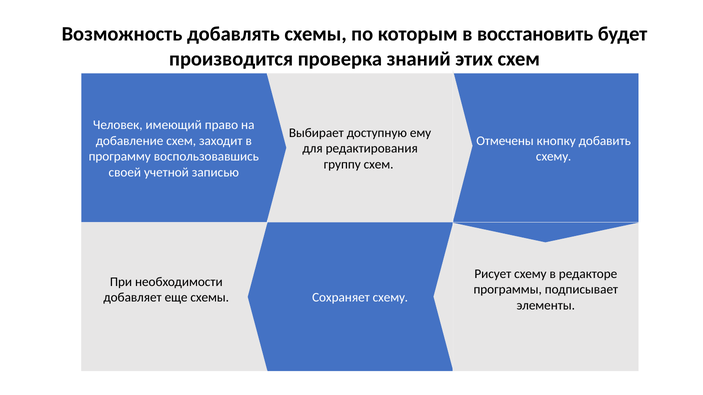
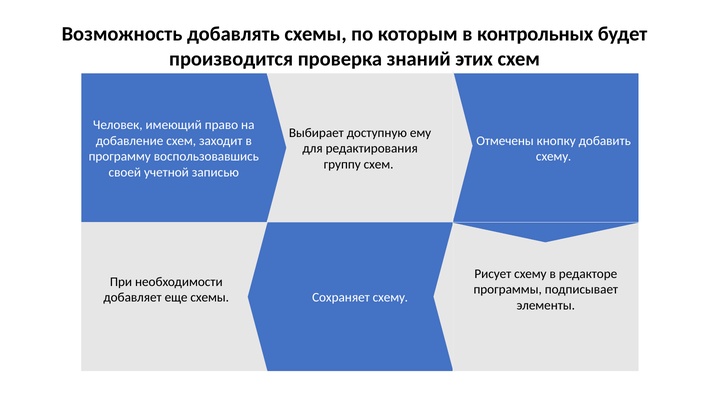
восстановить: восстановить -> контрольных
